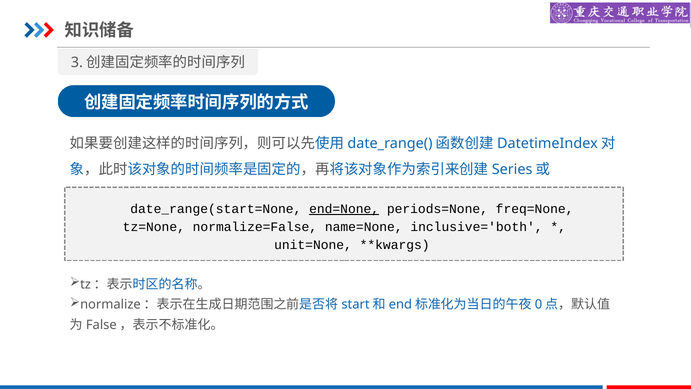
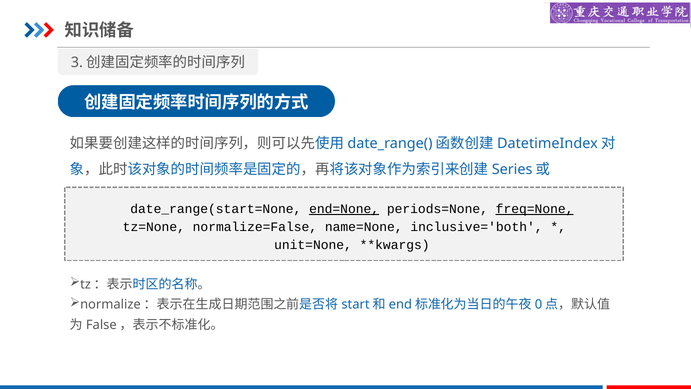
freq=None underline: none -> present
